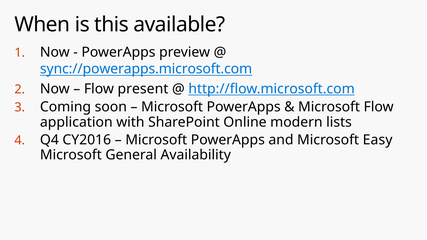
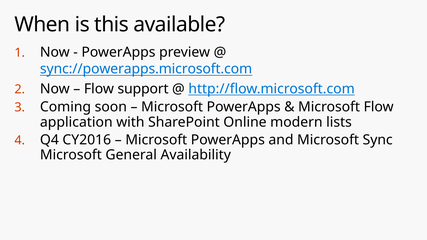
present: present -> support
Easy: Easy -> Sync
